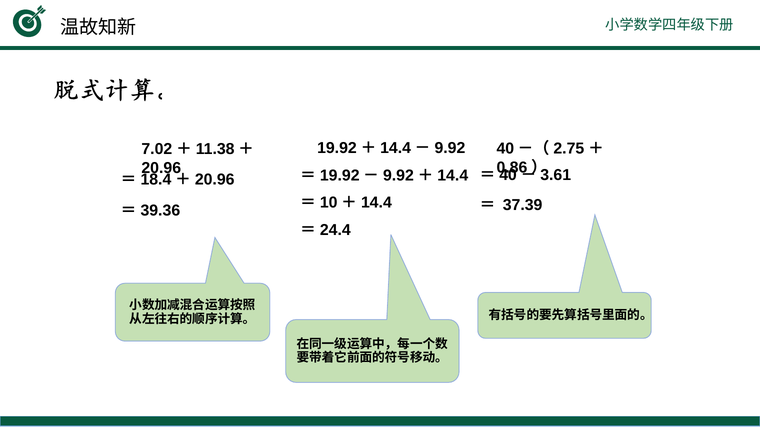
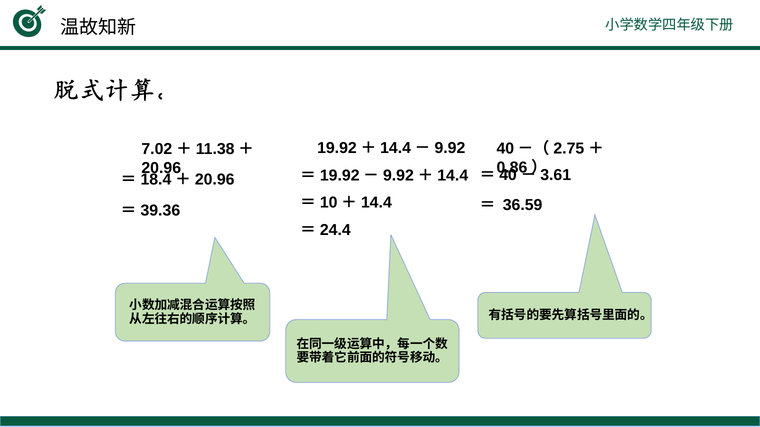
37.39: 37.39 -> 36.59
